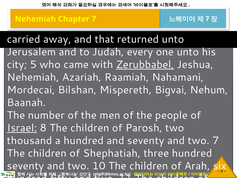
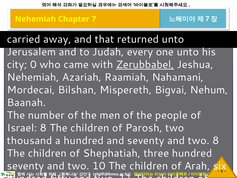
5: 5 -> 0
Israel underline: present -> none
two 7: 7 -> 8
